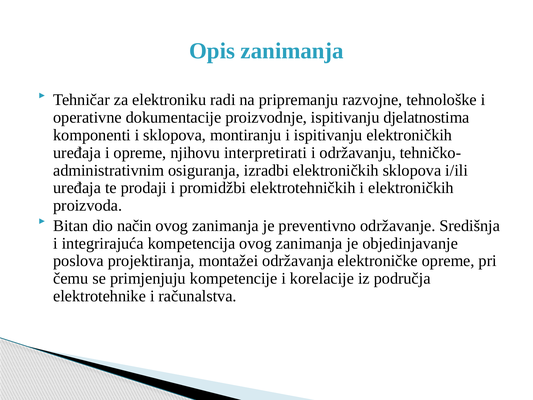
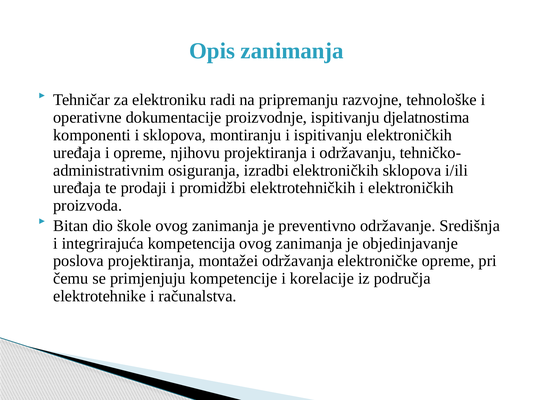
njihovu interpretirati: interpretirati -> projektiranja
način: način -> škole
